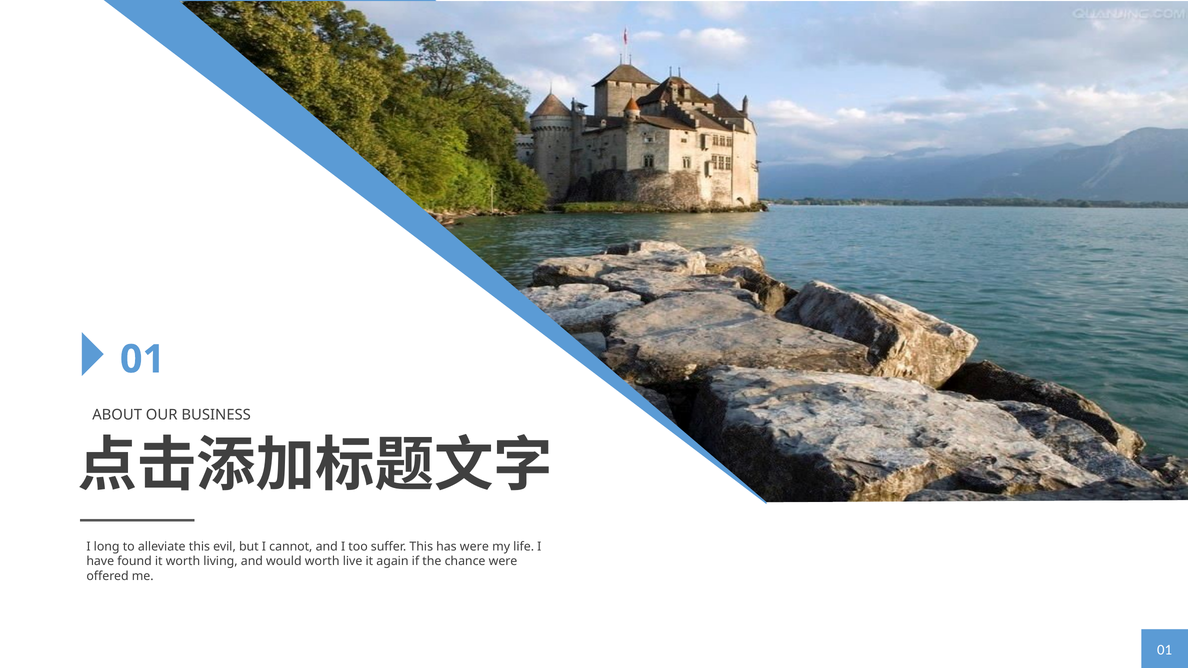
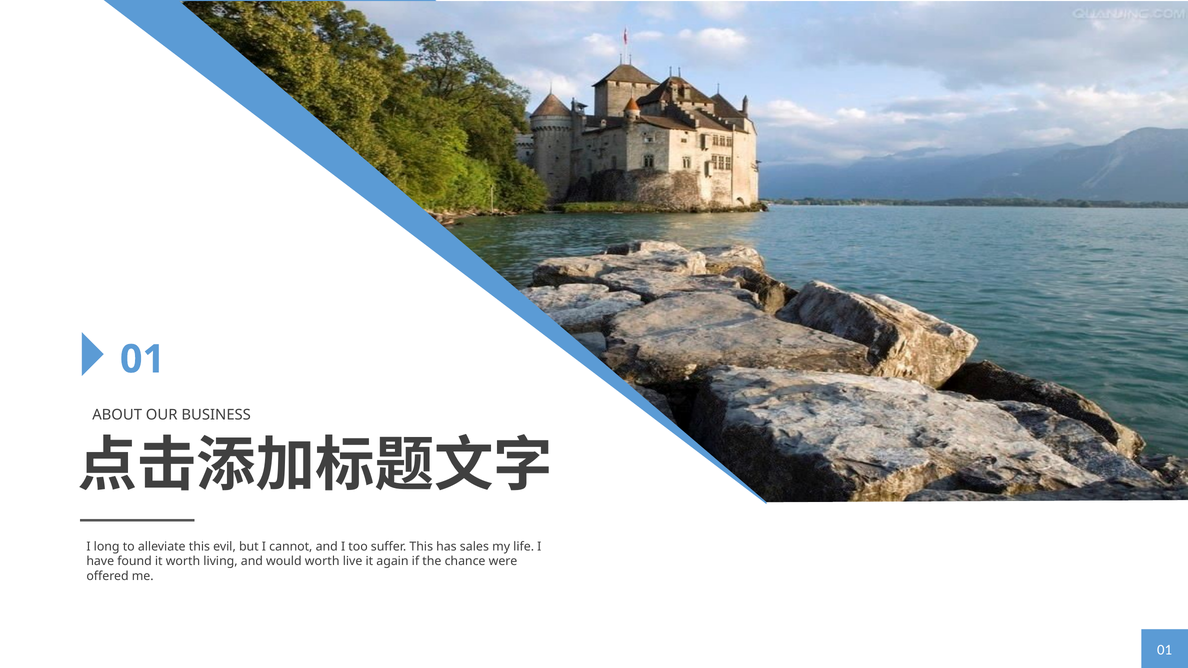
has were: were -> sales
